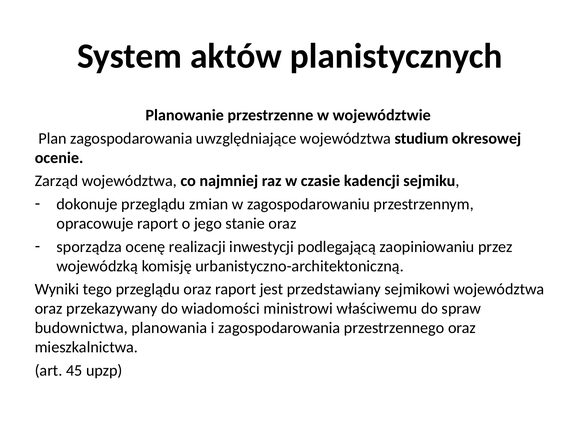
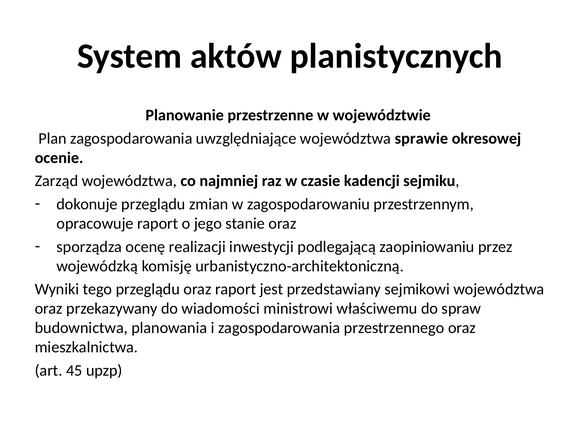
studium: studium -> sprawie
